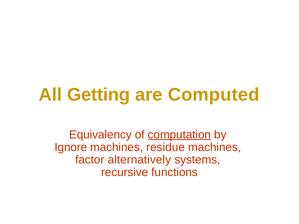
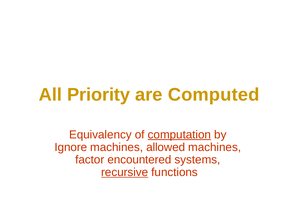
Getting: Getting -> Priority
residue: residue -> allowed
alternatively: alternatively -> encountered
recursive underline: none -> present
